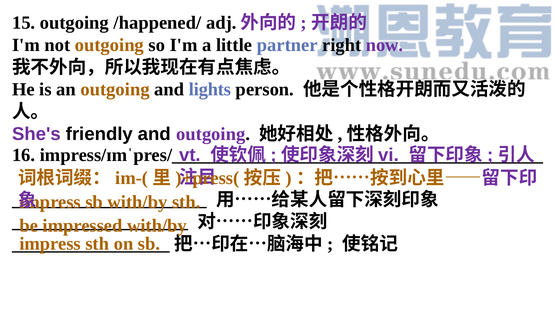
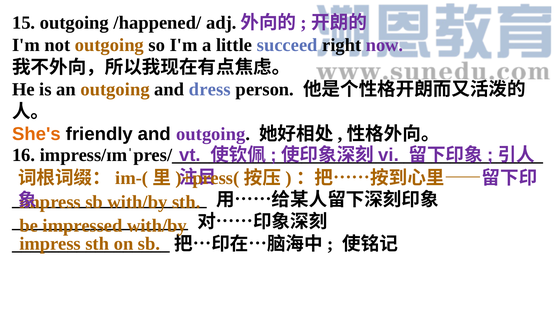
partner: partner -> succeed
lights: lights -> dress
She's colour: purple -> orange
